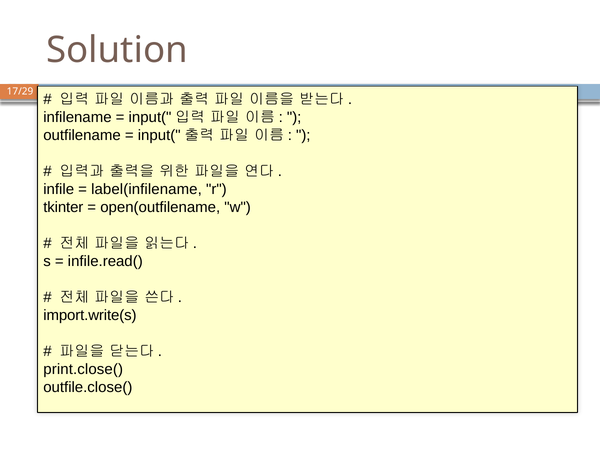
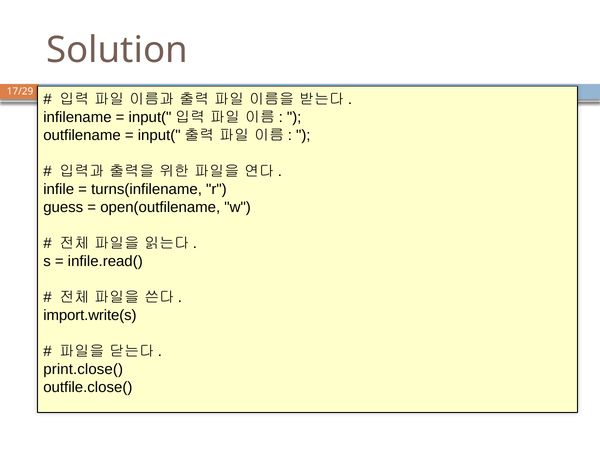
label(infilename: label(infilename -> turns(infilename
tkinter: tkinter -> guess
